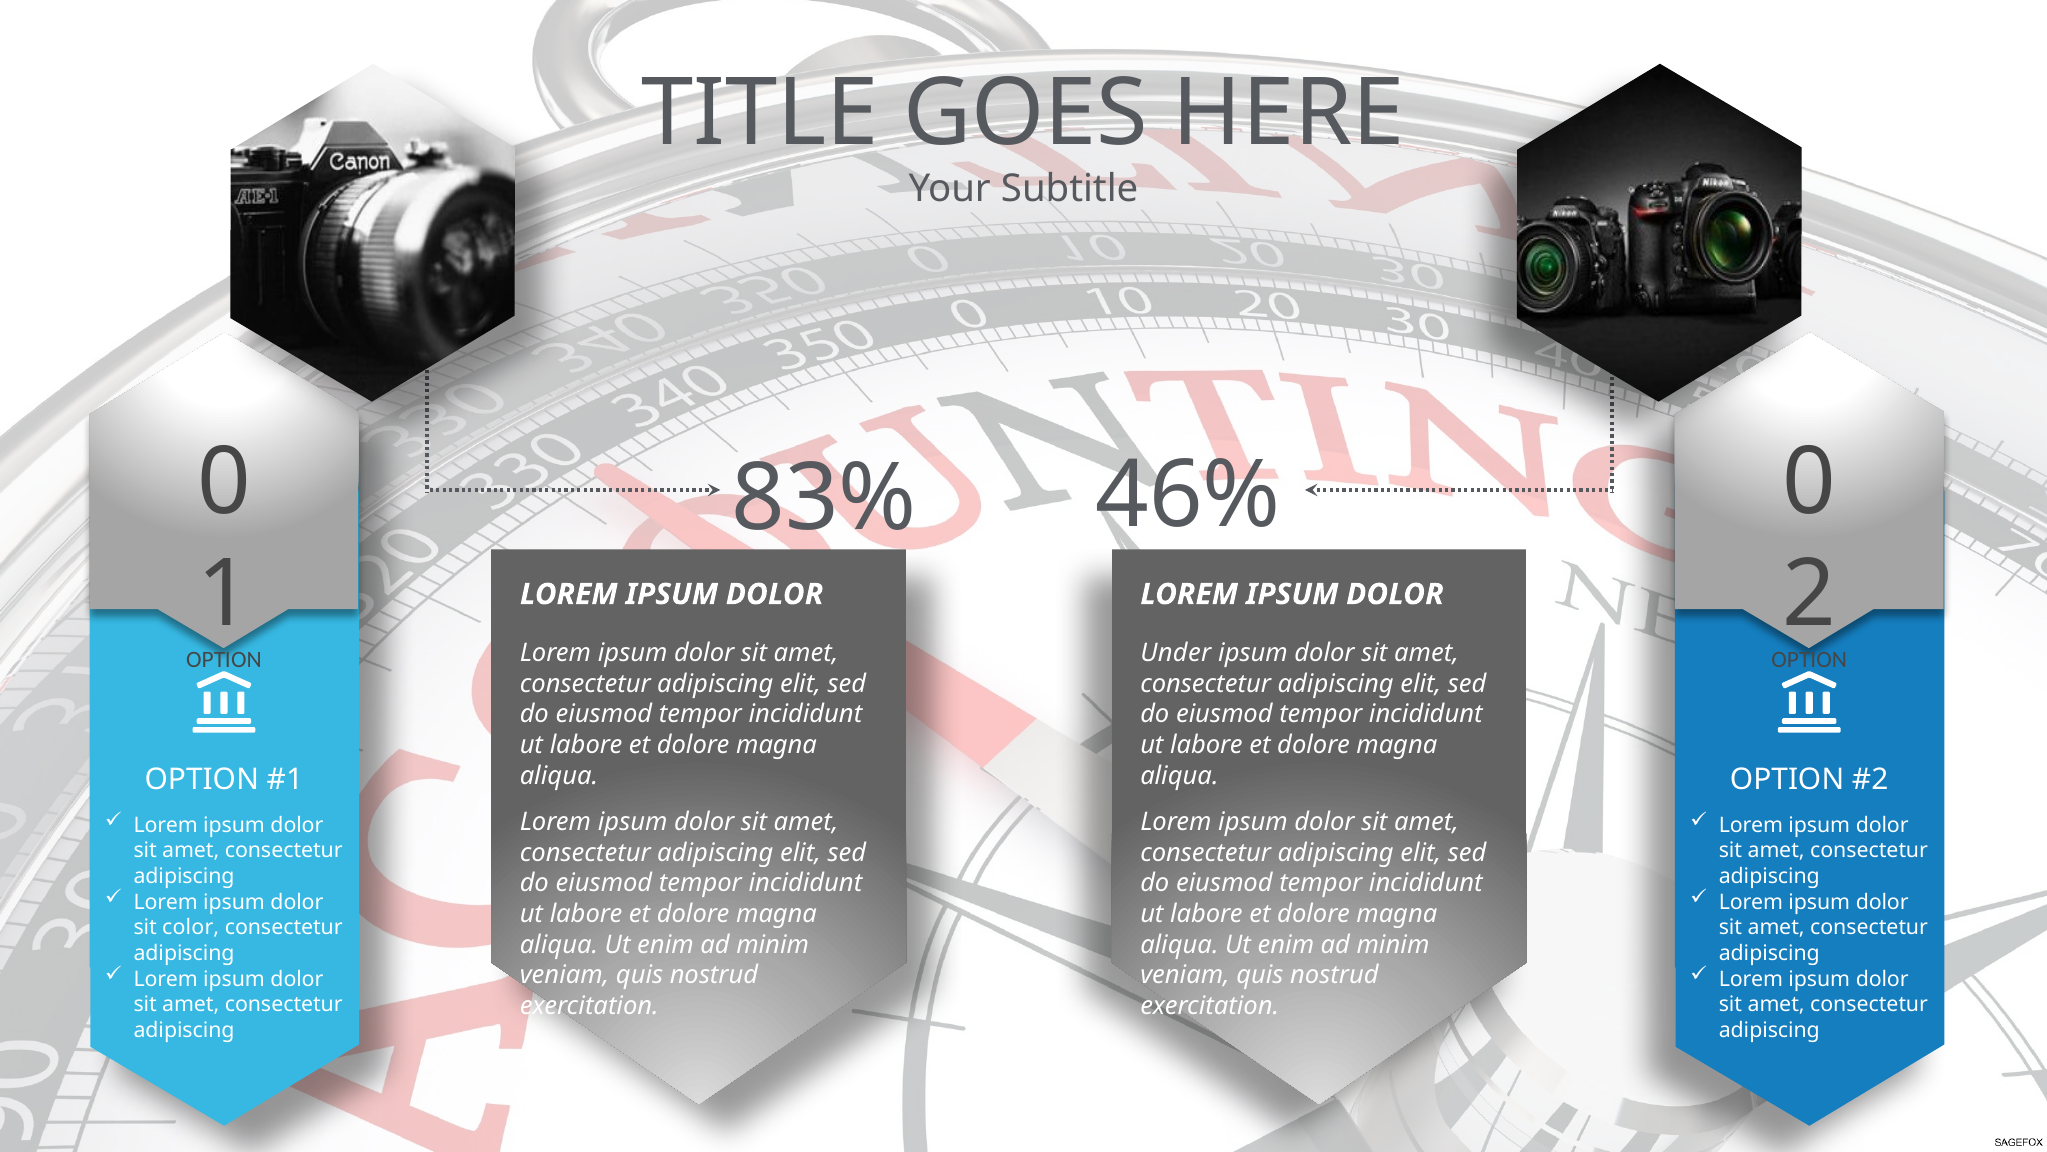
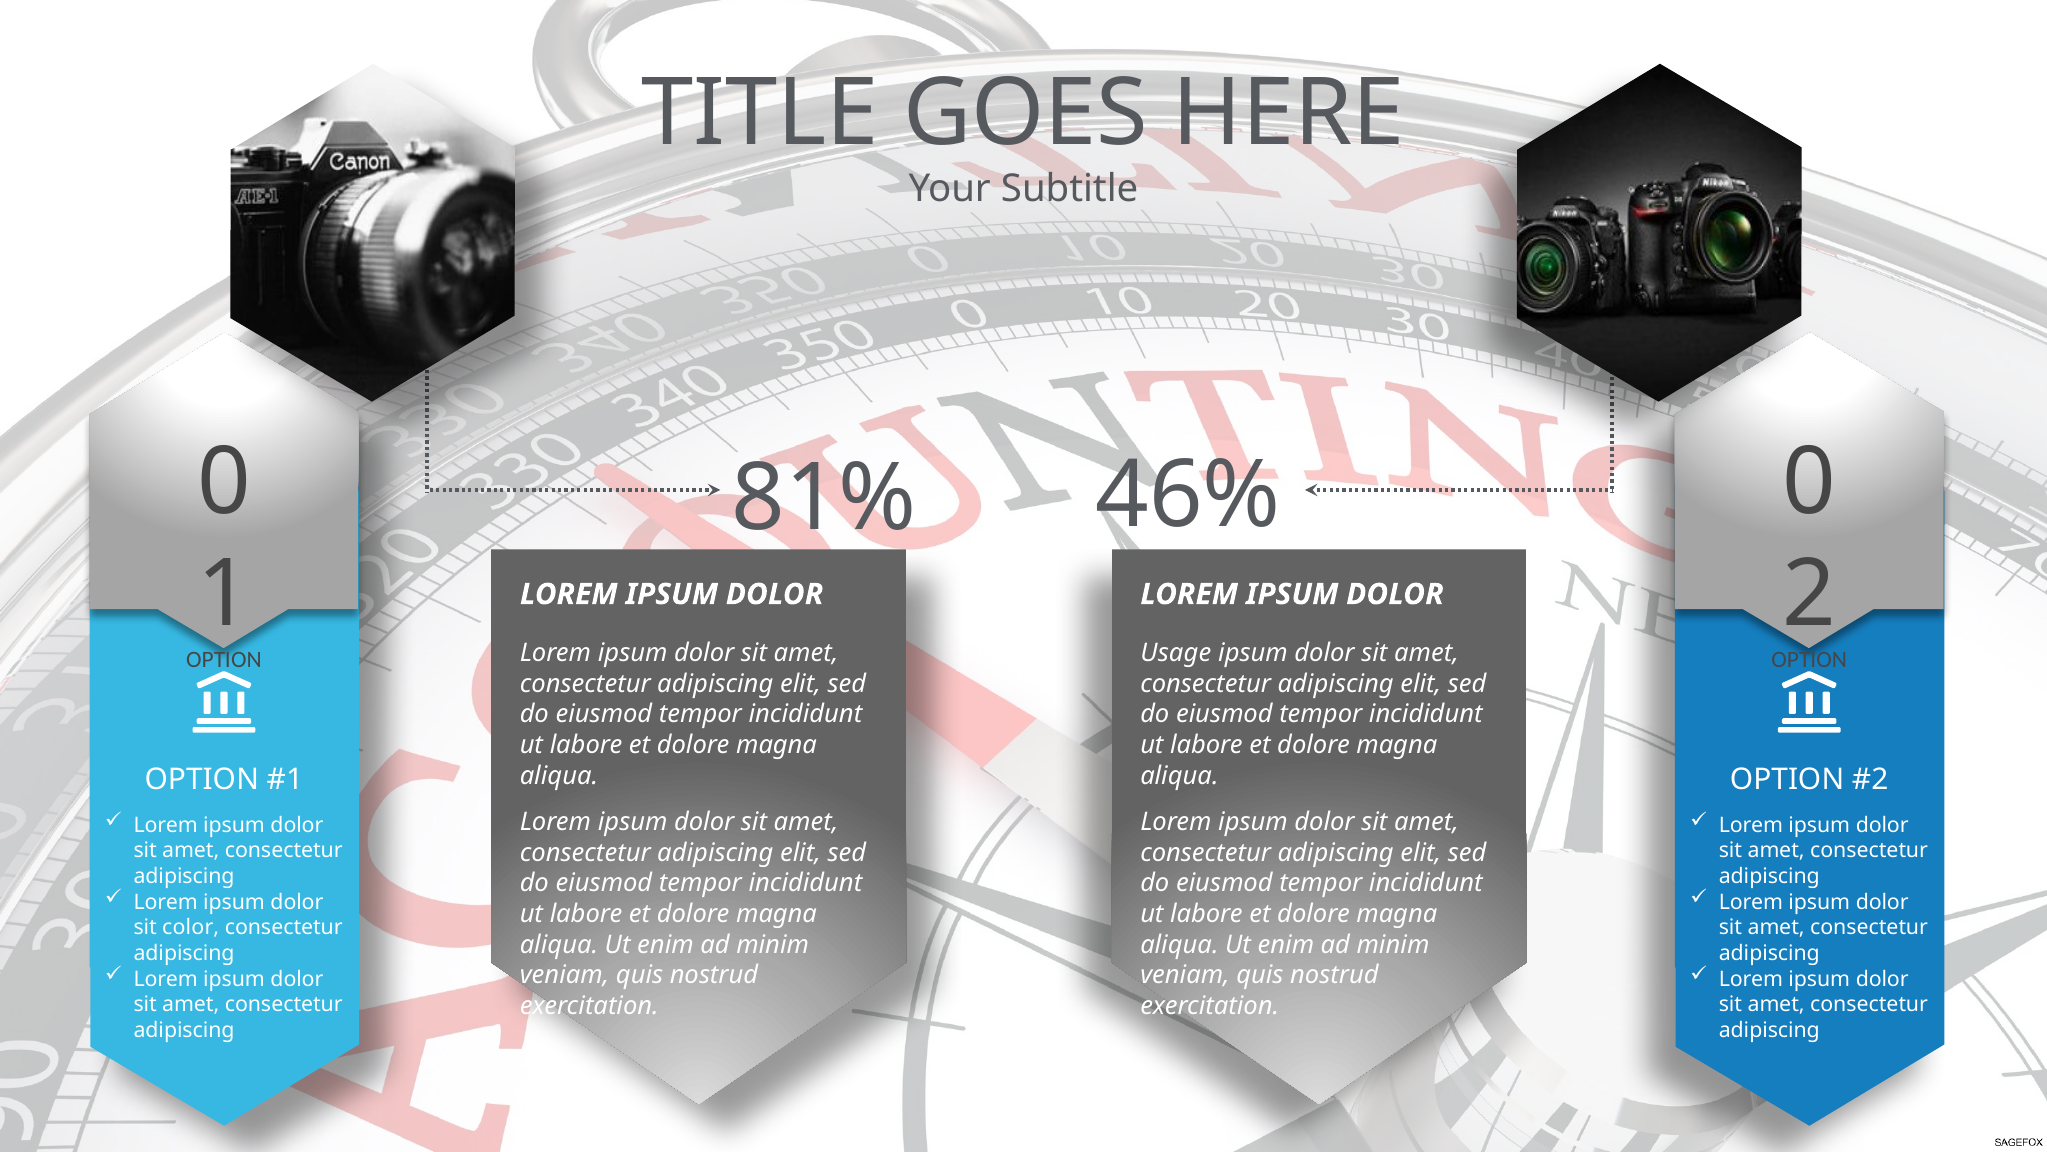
83%: 83% -> 81%
Under: Under -> Usage
